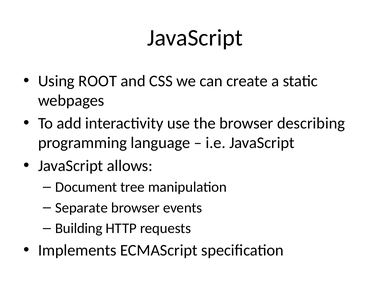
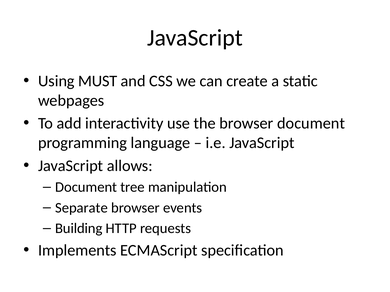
ROOT: ROOT -> MUST
browser describing: describing -> document
